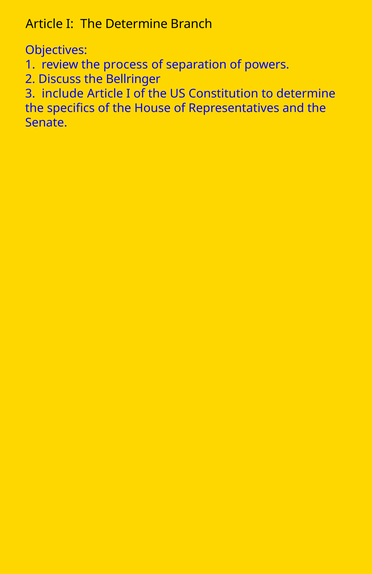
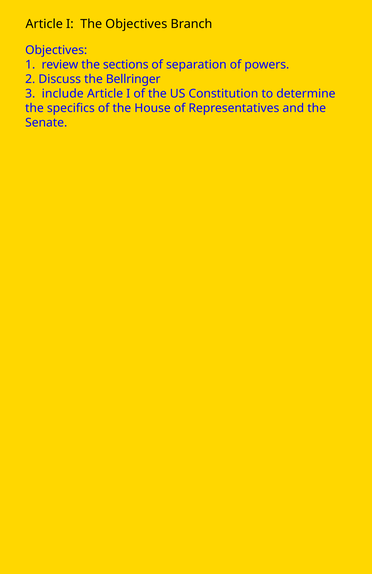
The Determine: Determine -> Objectives
process: process -> sections
